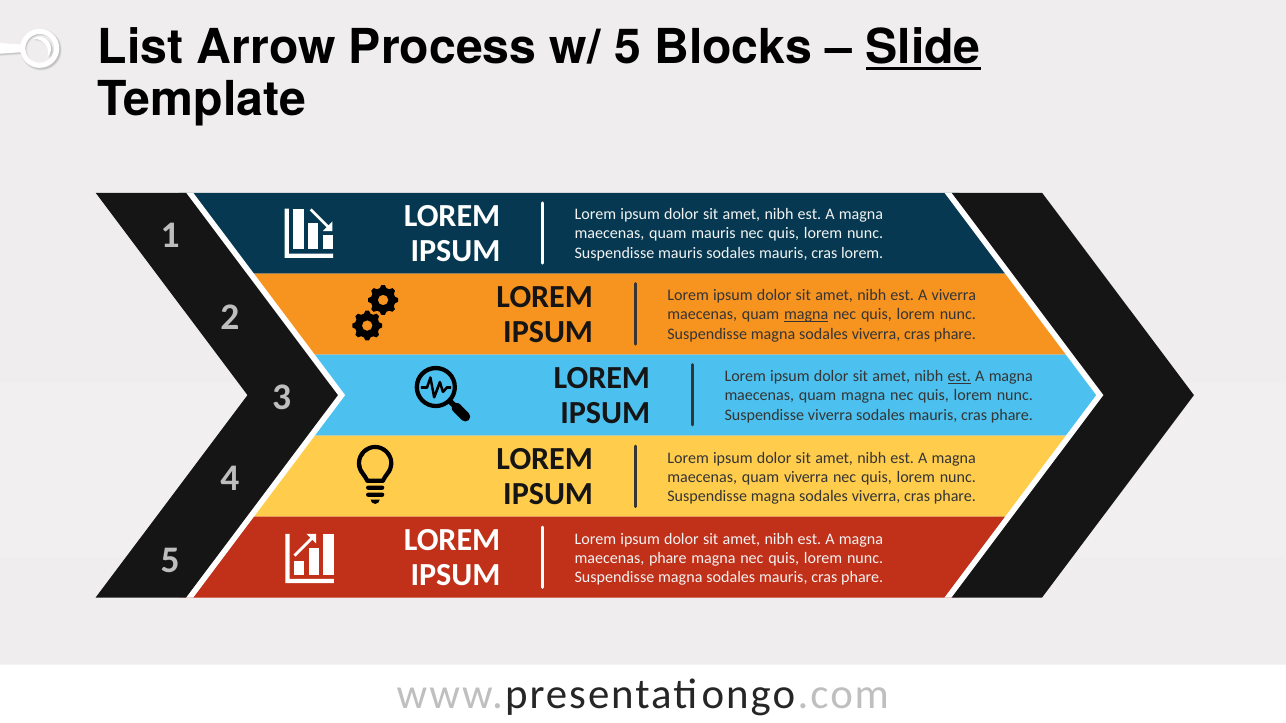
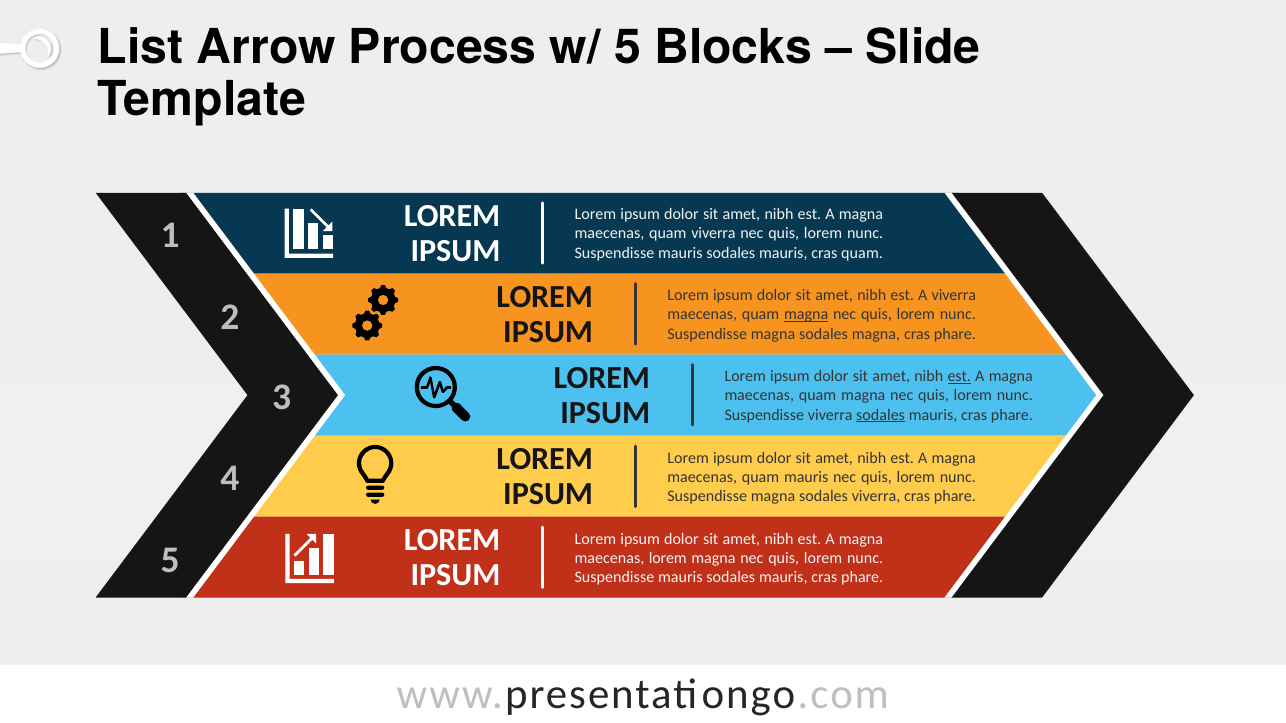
Slide underline: present -> none
quam mauris: mauris -> viverra
cras lorem: lorem -> quam
viverra at (876, 334): viverra -> magna
sodales at (881, 415) underline: none -> present
quam viverra: viverra -> mauris
maecenas phare: phare -> lorem
magna at (680, 578): magna -> mauris
